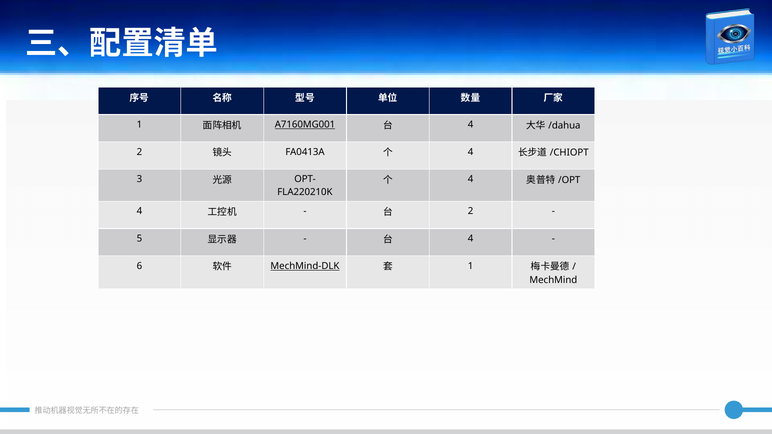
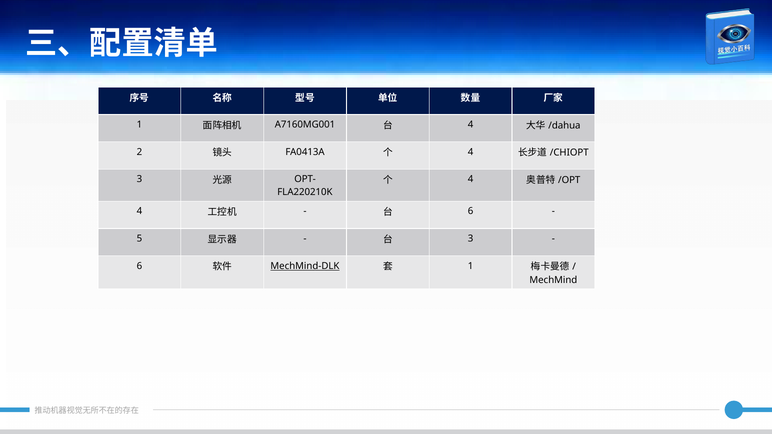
A7160MG001 underline: present -> none
2 at (471, 211): 2 -> 6
4 at (471, 239): 4 -> 3
